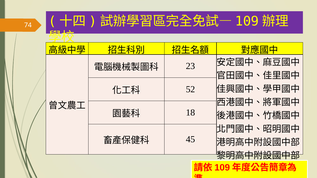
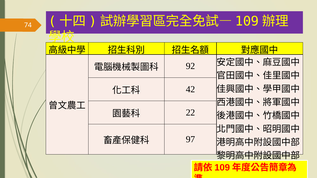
23: 23 -> 92
52: 52 -> 42
18: 18 -> 22
45: 45 -> 97
